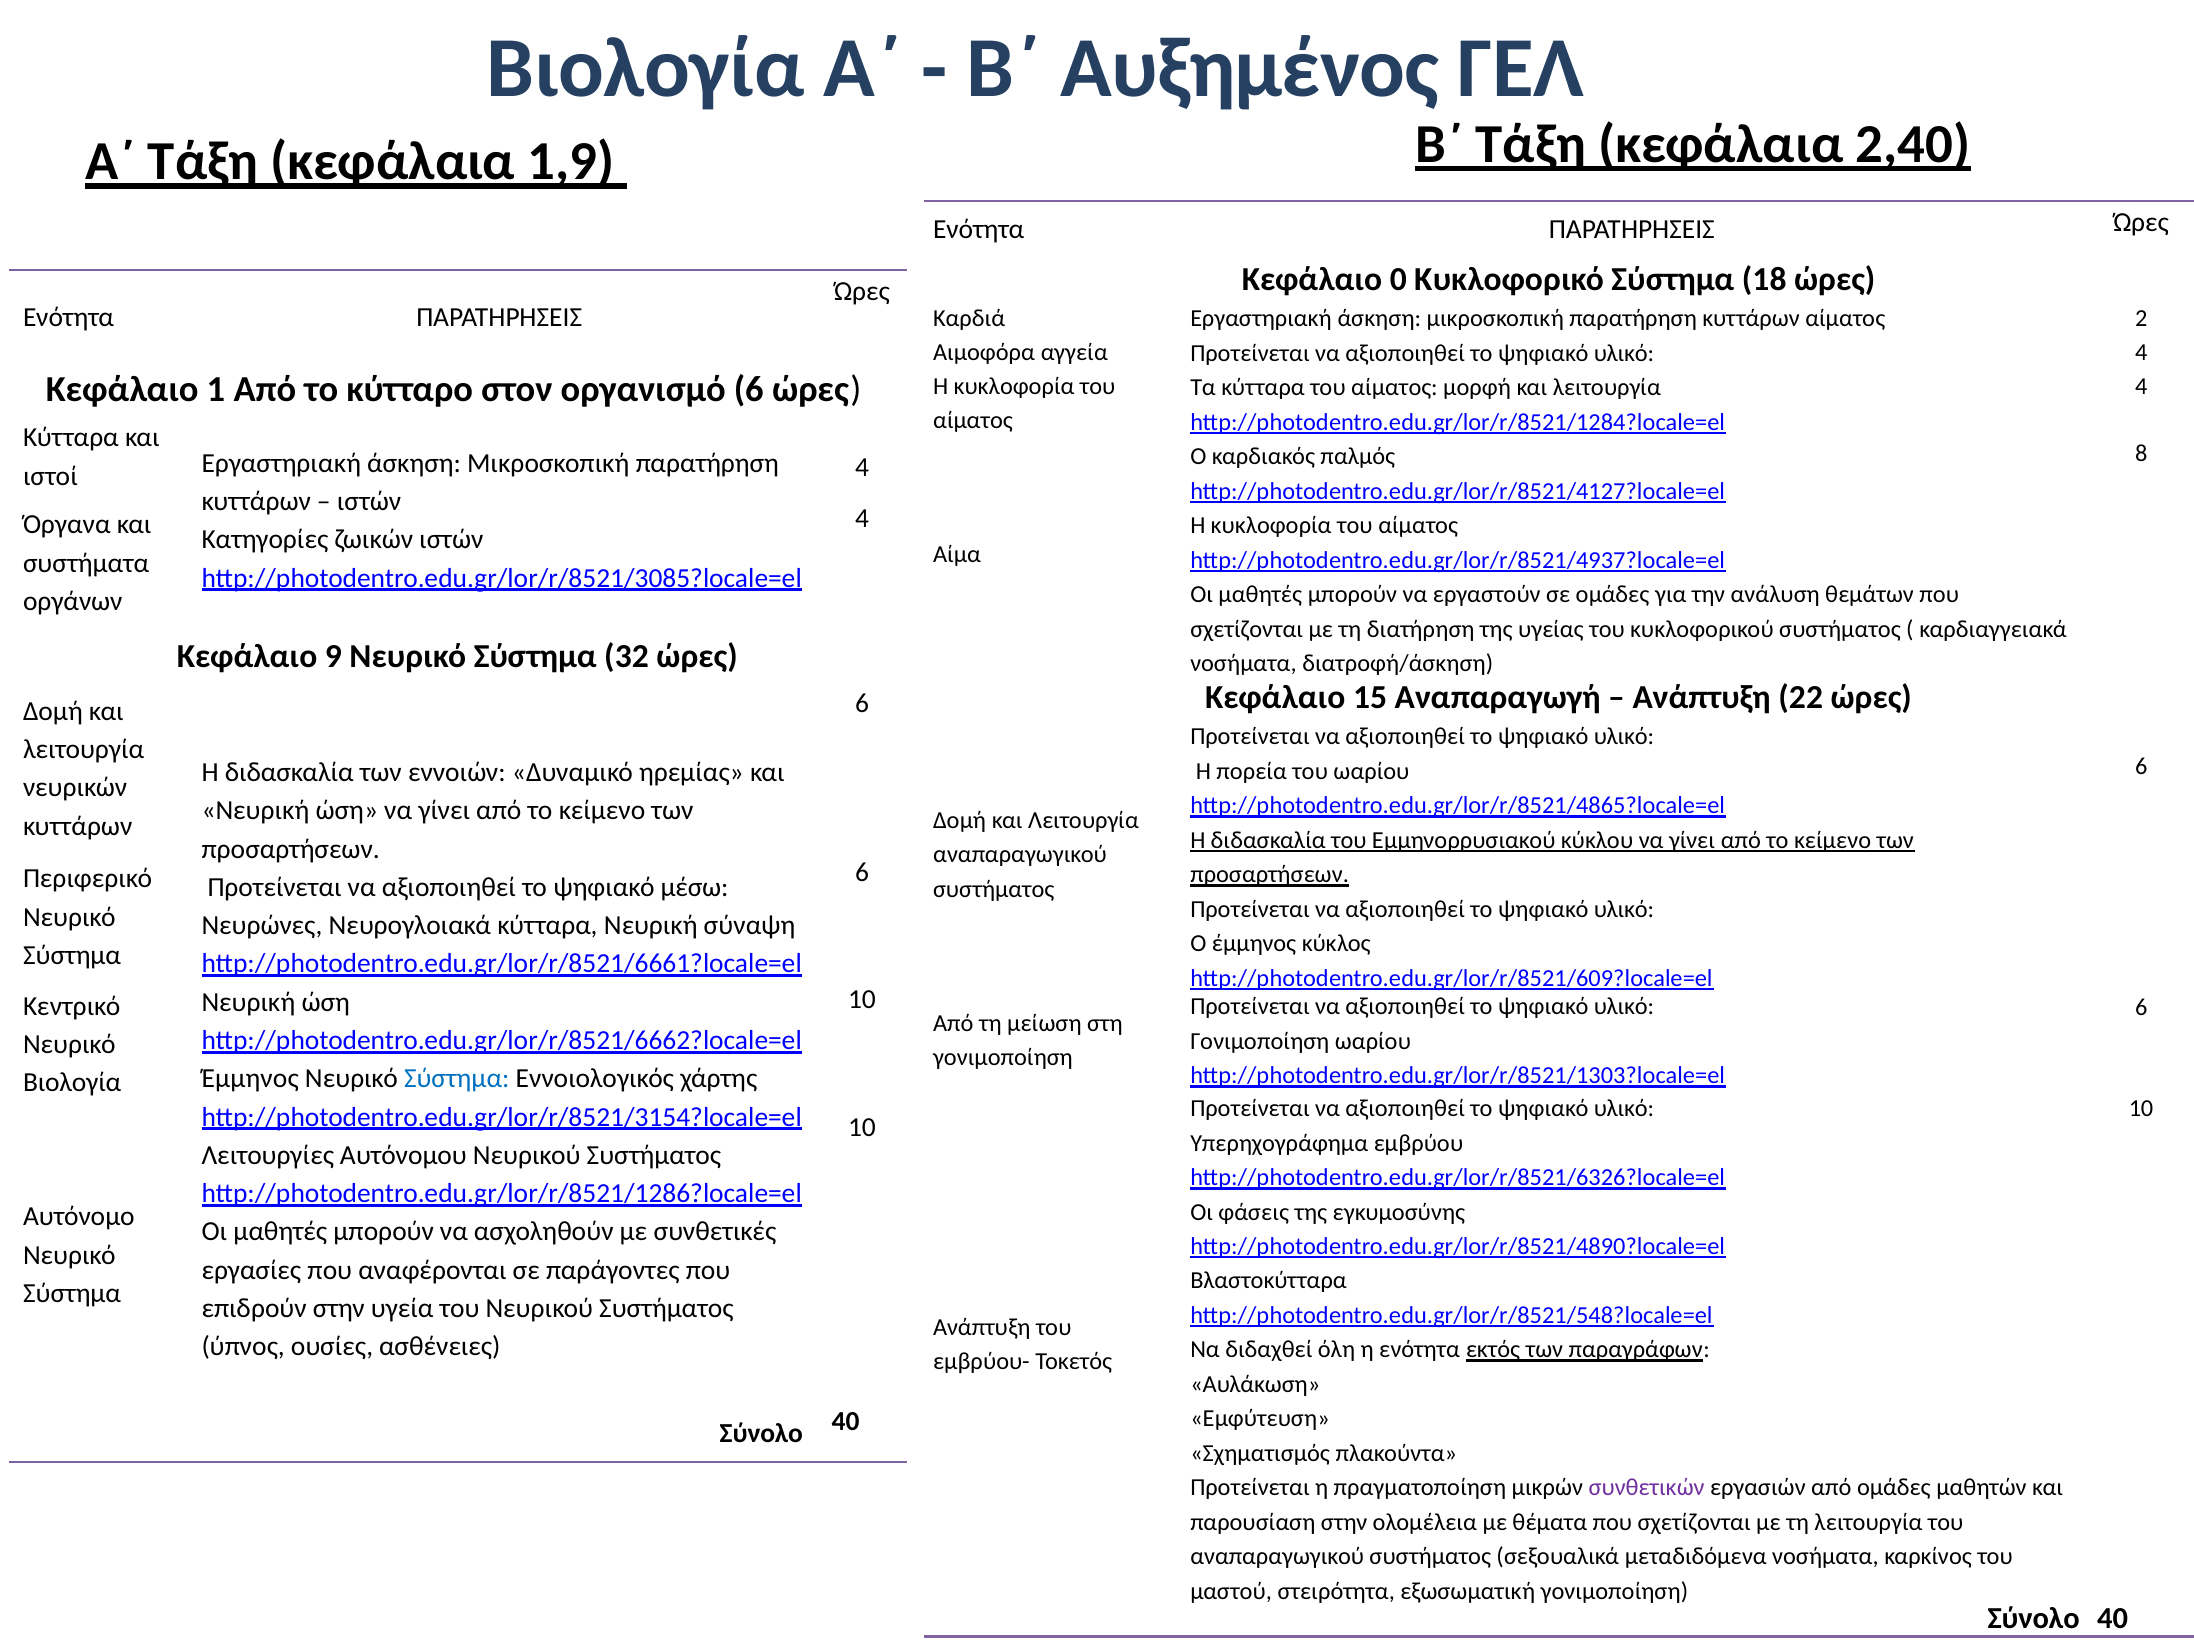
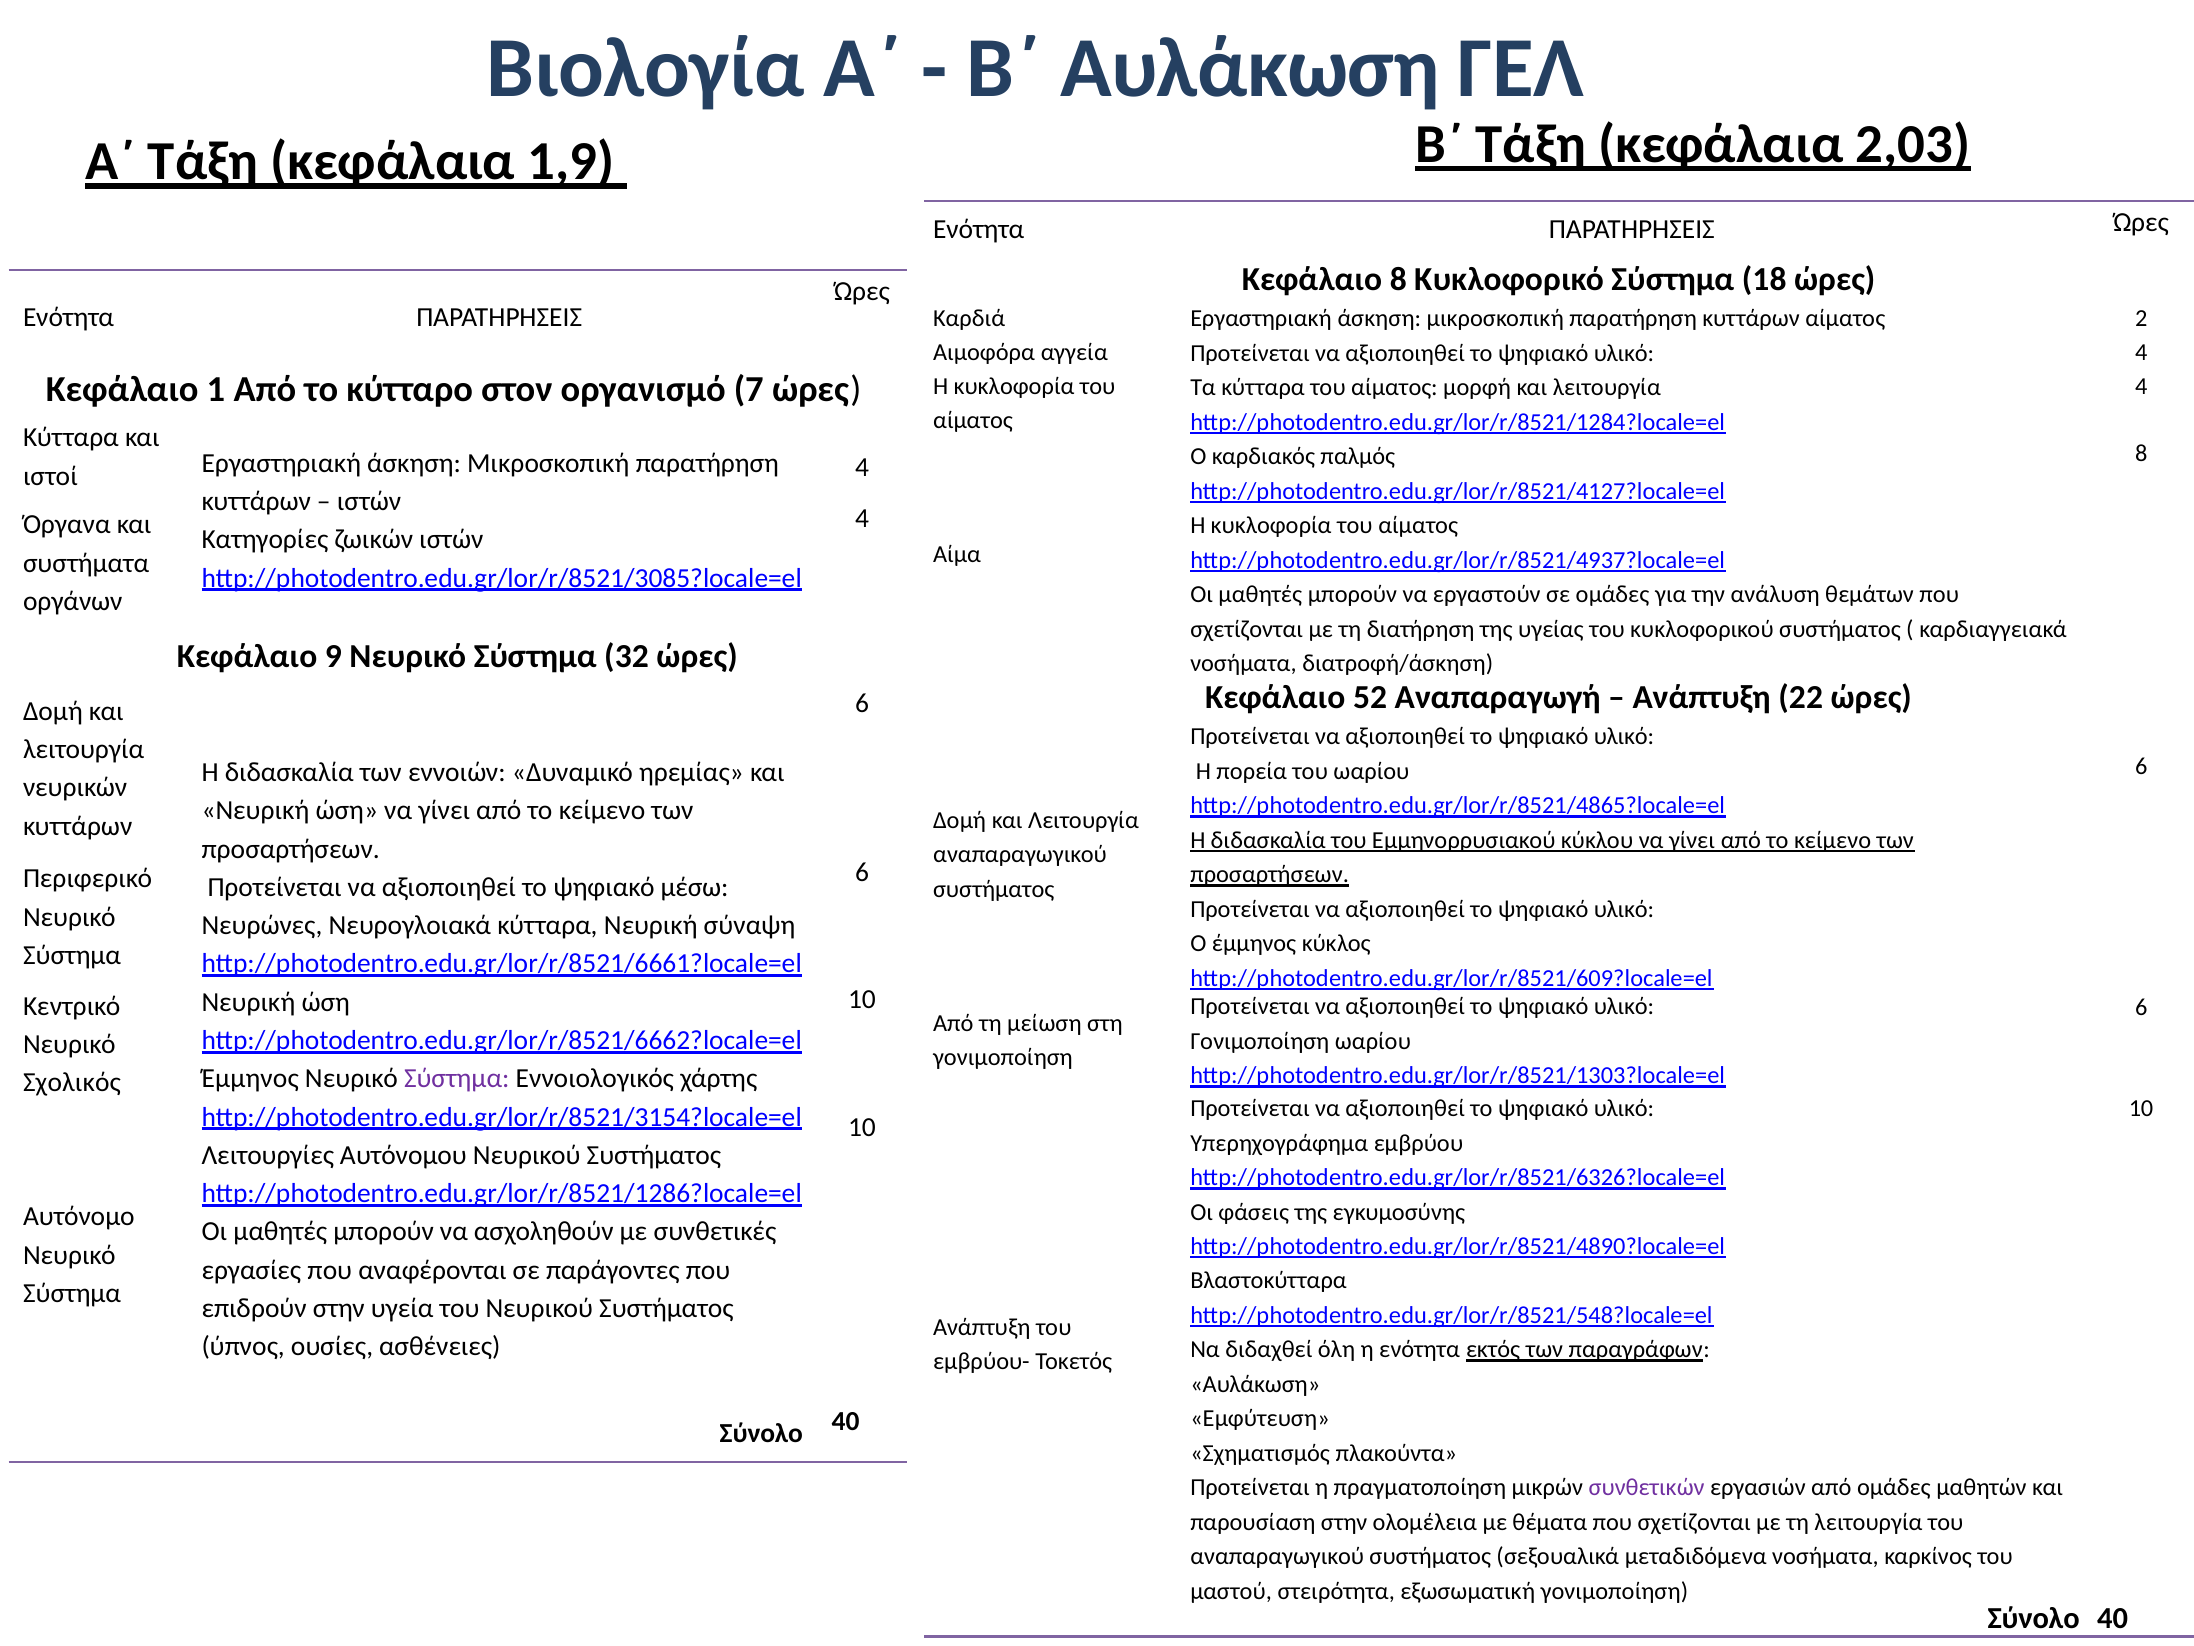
Β΄ Αυξημένος: Αυξημένος -> Αυλάκωση
2,40: 2,40 -> 2,03
Κεφάλαιο 0: 0 -> 8
οργανισμό 6: 6 -> 7
15: 15 -> 52
Σύστημα at (457, 1078) colour: blue -> purple
Βιολογία at (72, 1082): Βιολογία -> Σχολικός
